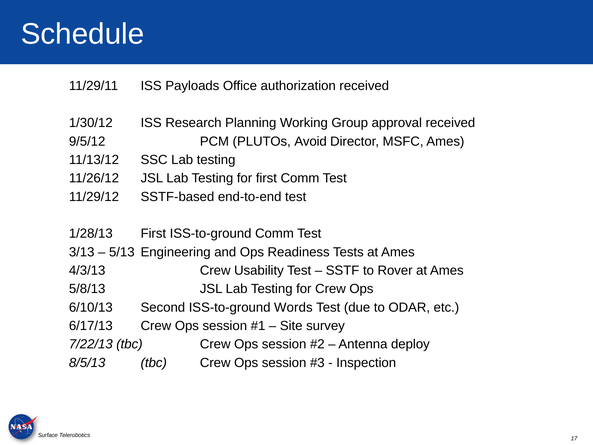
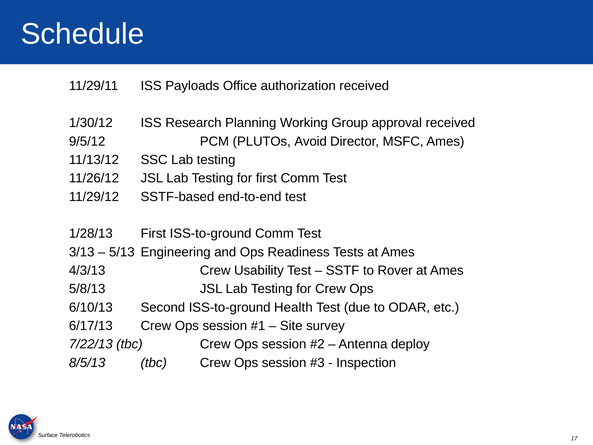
Words: Words -> Health
